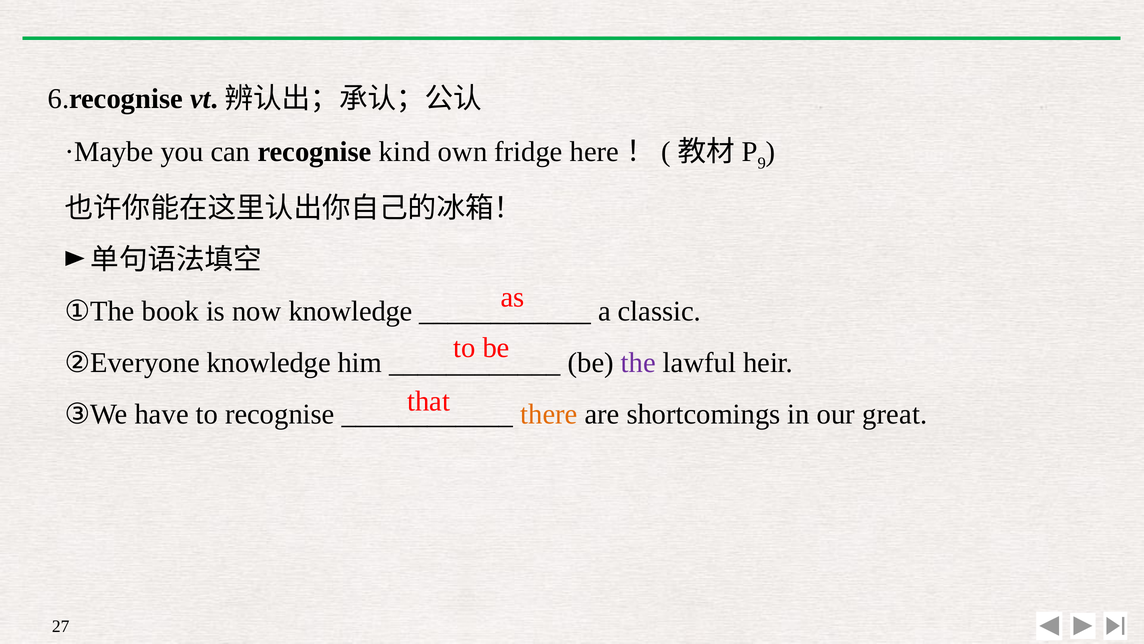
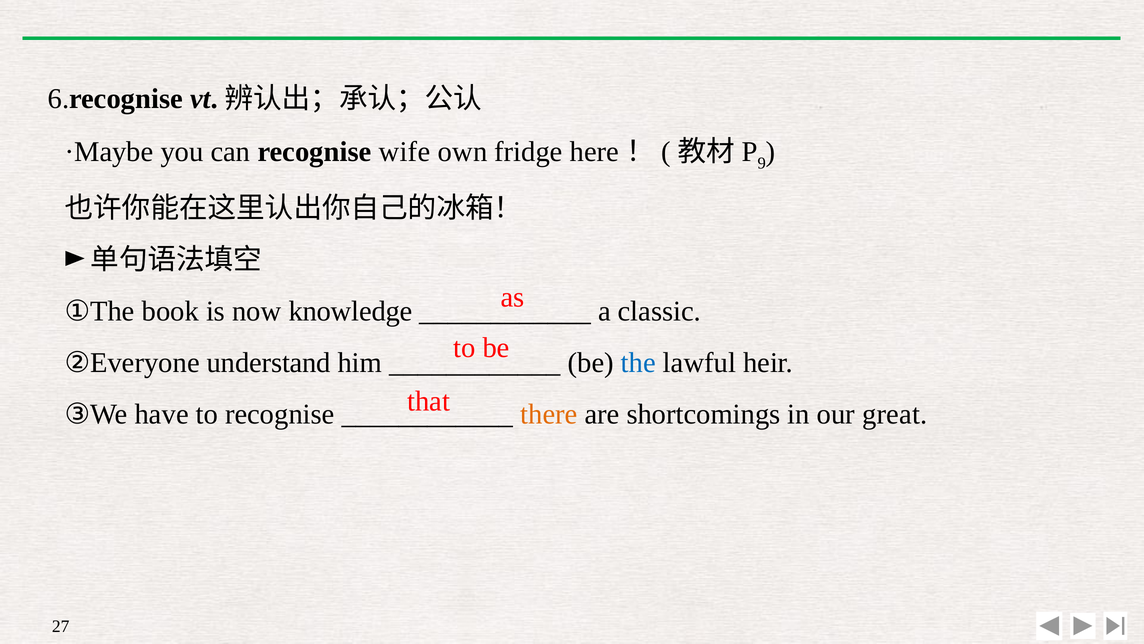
kind: kind -> wife
②Everyone knowledge: knowledge -> understand
the colour: purple -> blue
